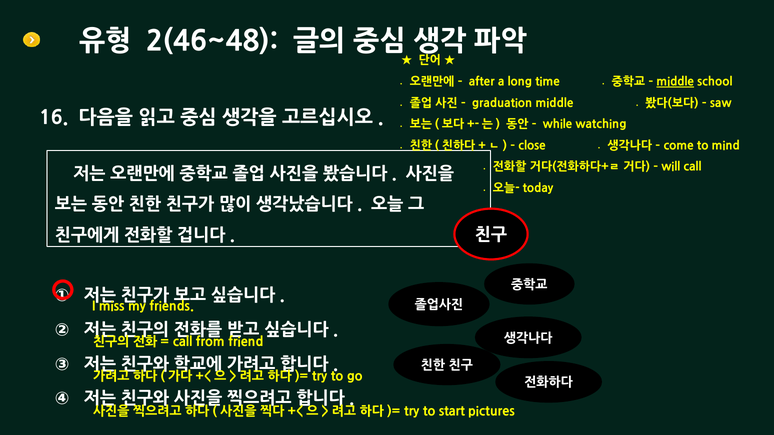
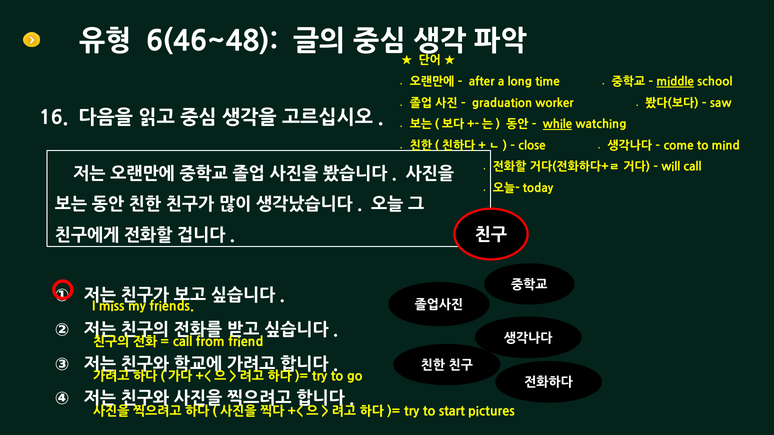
2(46~48: 2(46~48 -> 6(46~48
graduation middle: middle -> worker
while underline: none -> present
